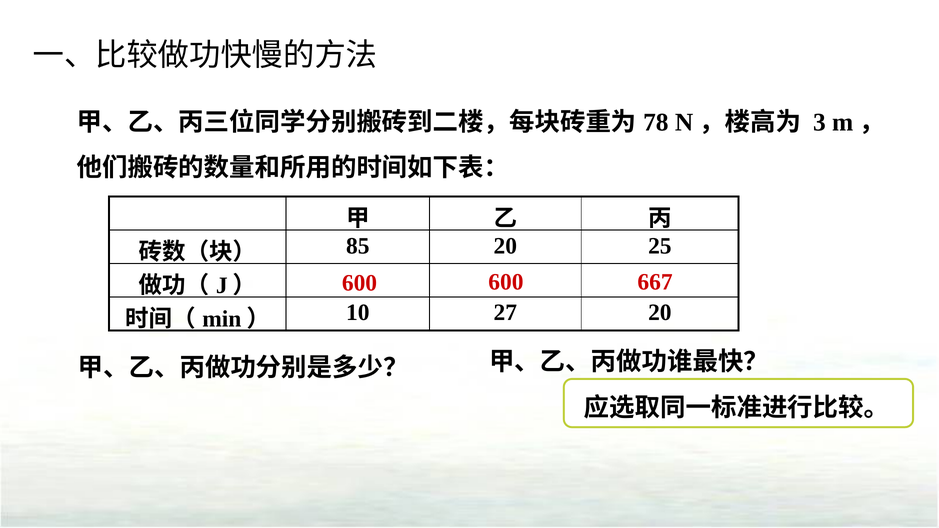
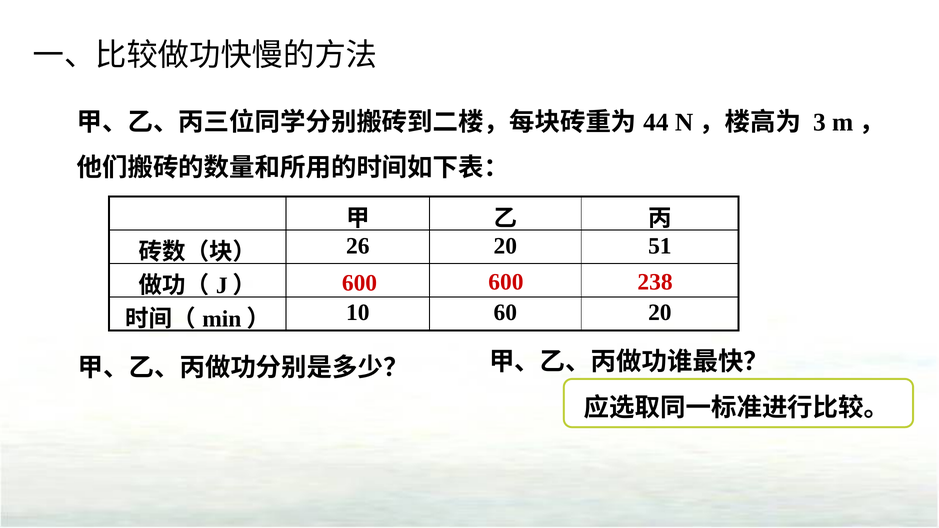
78: 78 -> 44
85: 85 -> 26
25: 25 -> 51
667: 667 -> 238
27: 27 -> 60
